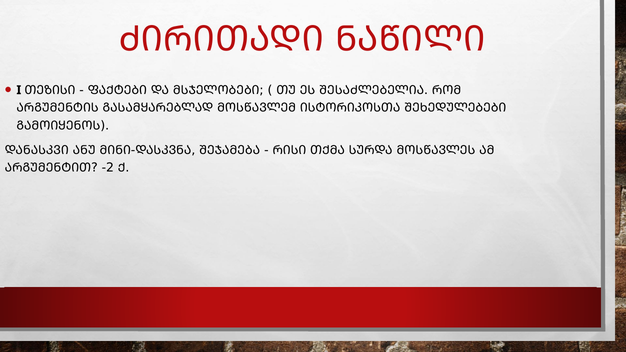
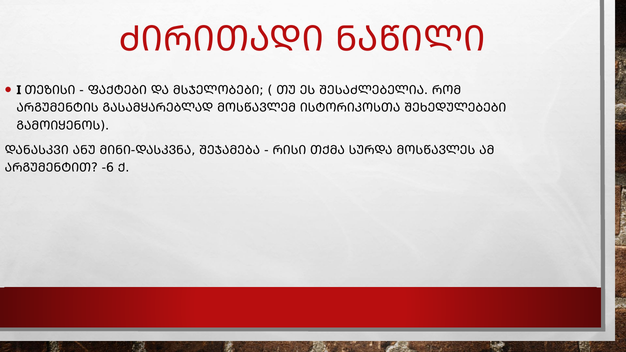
-2: -2 -> -6
